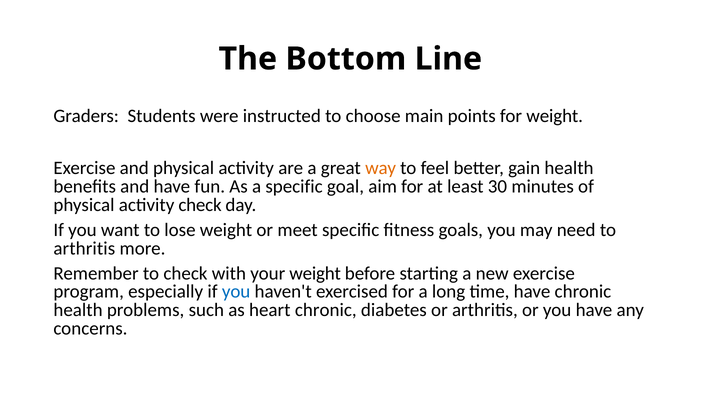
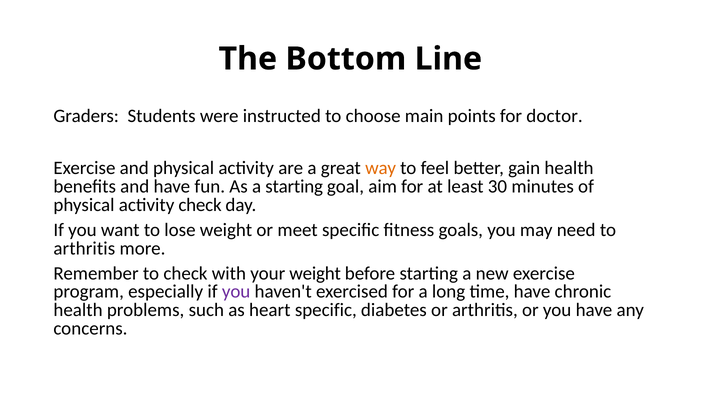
for weight: weight -> doctor
a specific: specific -> starting
you at (236, 292) colour: blue -> purple
heart chronic: chronic -> specific
